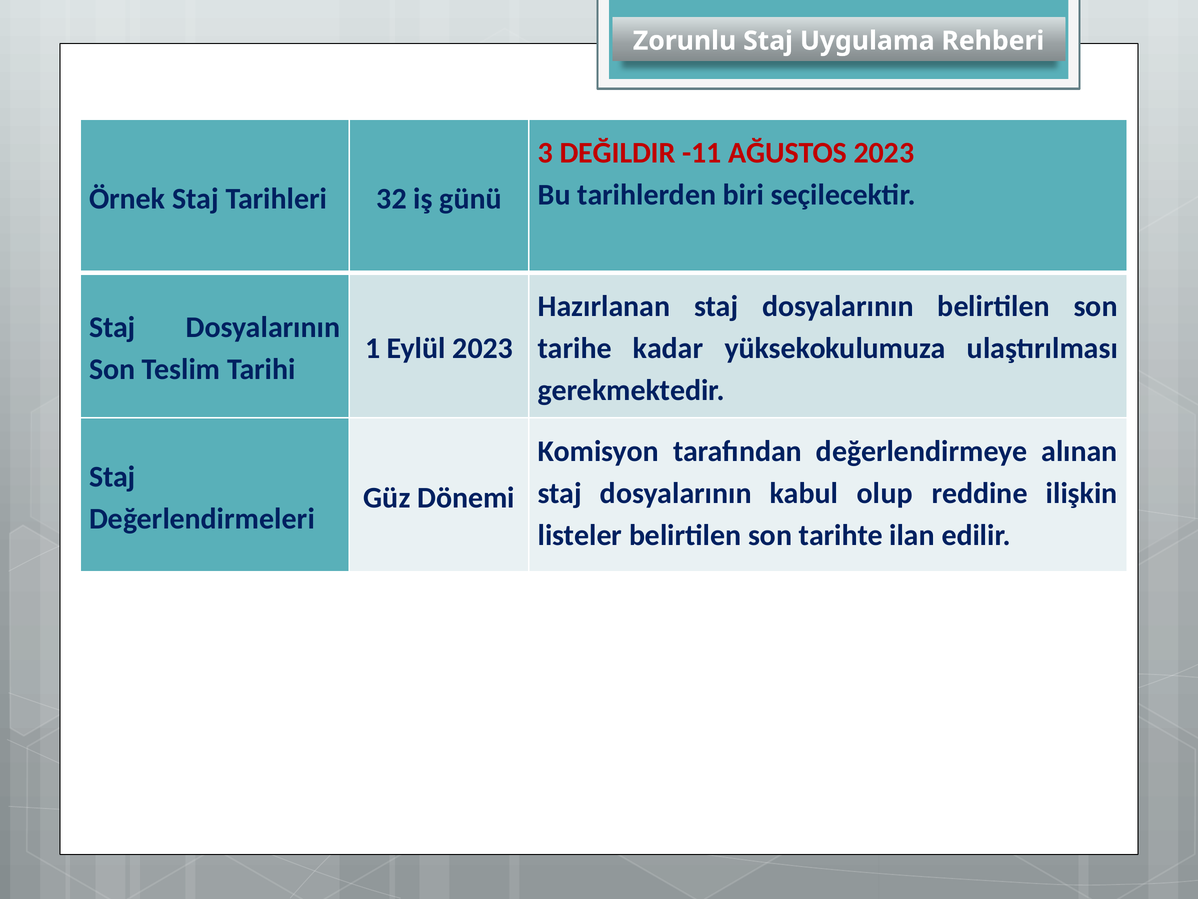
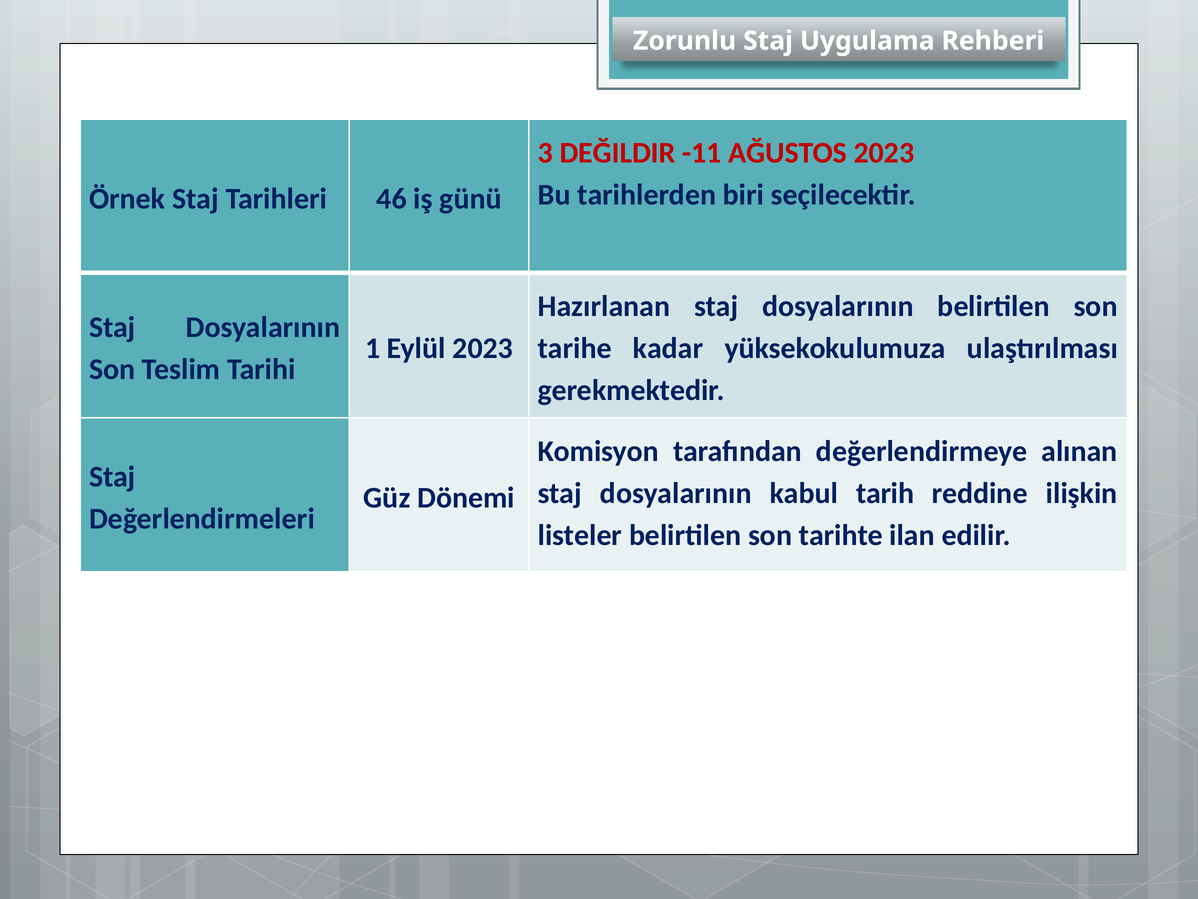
32: 32 -> 46
olup: olup -> tarih
